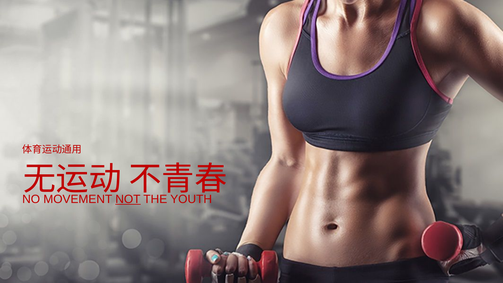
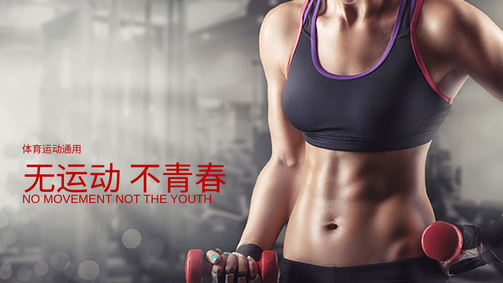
NOT underline: present -> none
